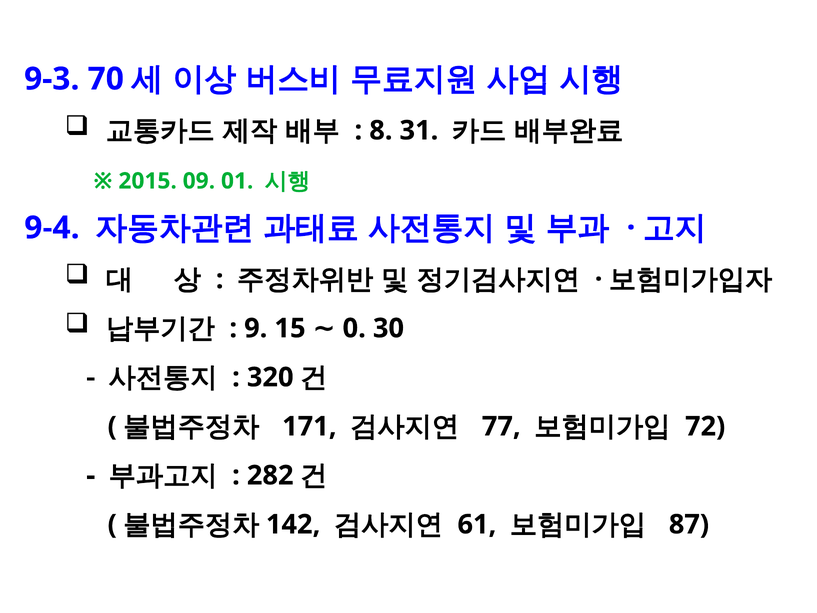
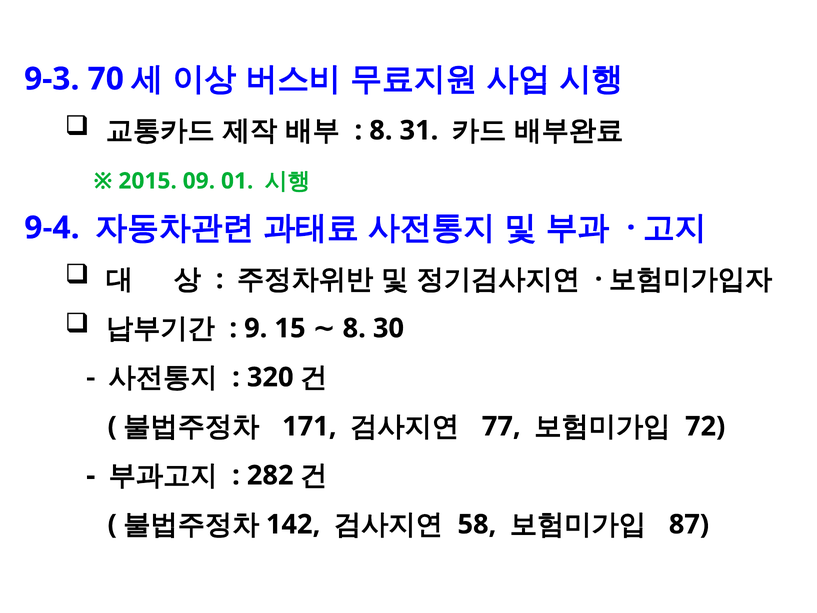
15 0: 0 -> 8
61: 61 -> 58
